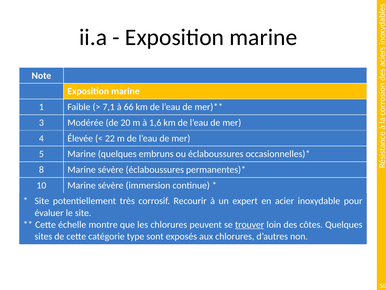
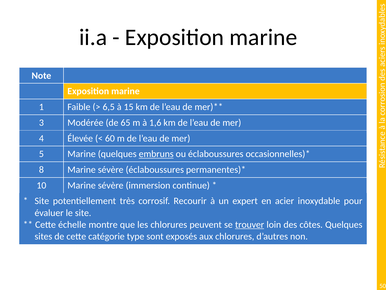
7,1: 7,1 -> 6,5
66: 66 -> 15
20: 20 -> 65
22: 22 -> 60
embruns underline: none -> present
